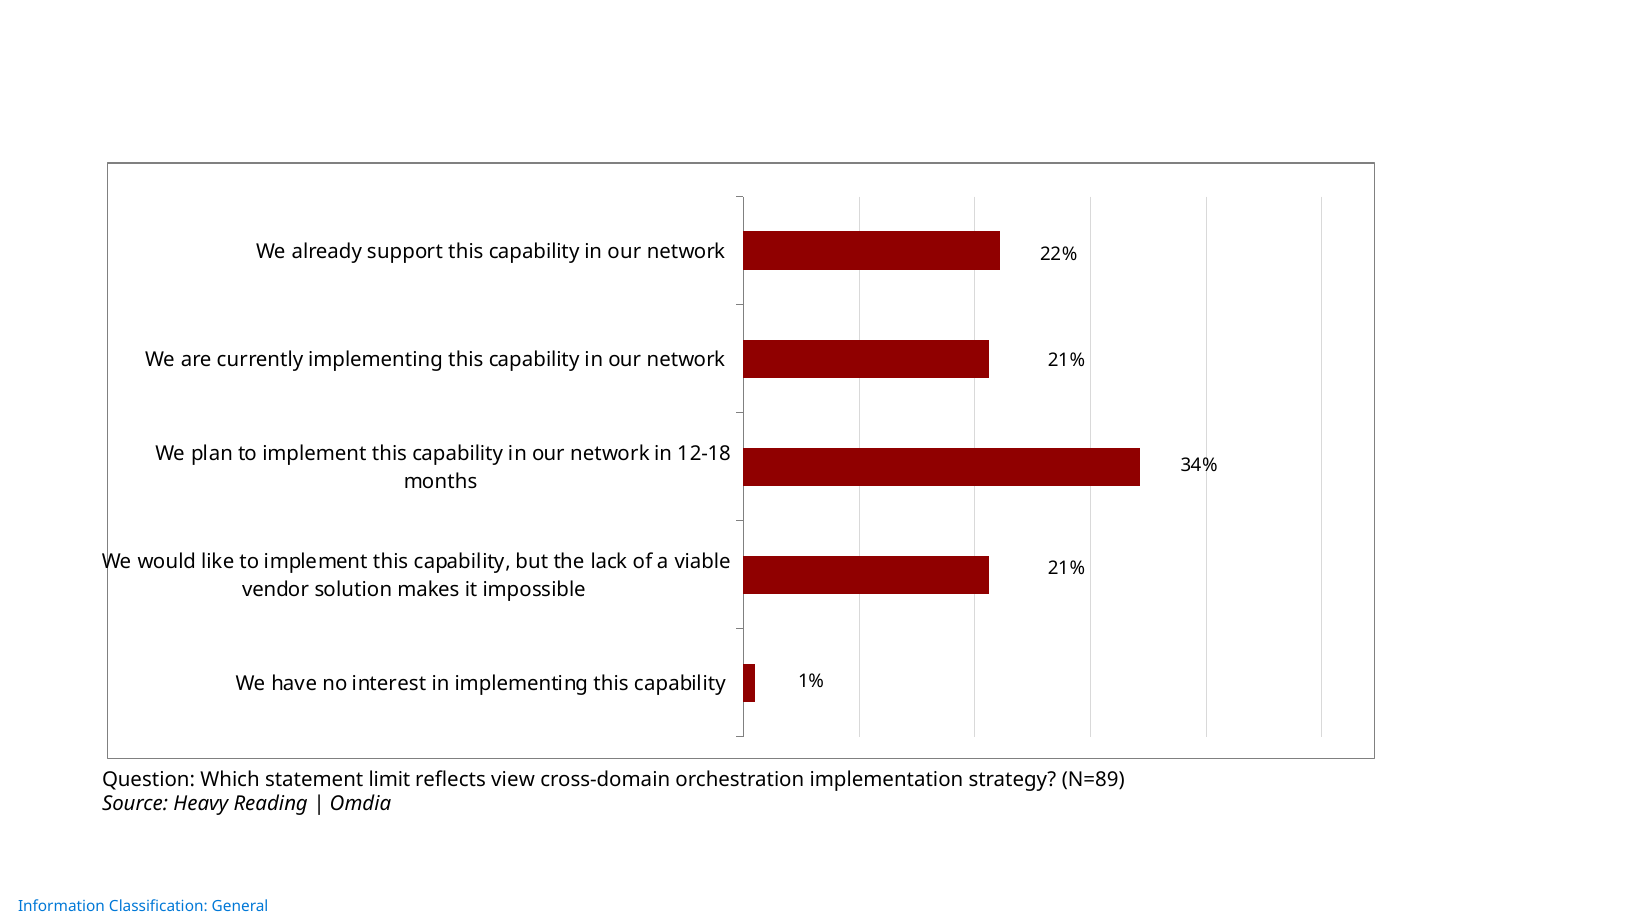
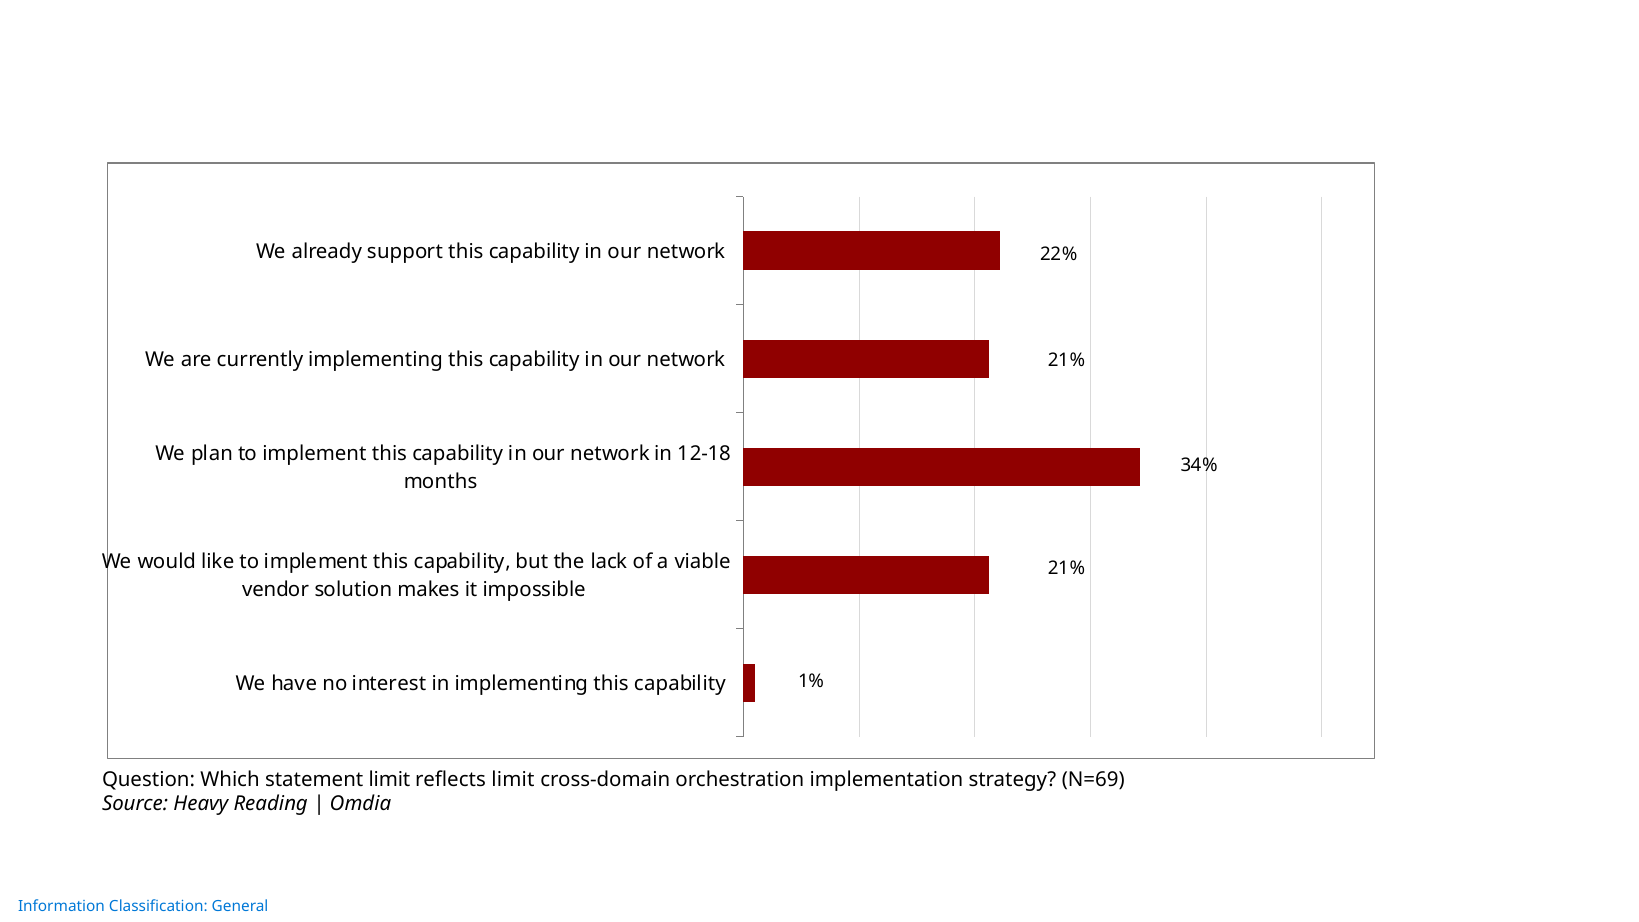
reflects view: view -> limit
N=89: N=89 -> N=69
